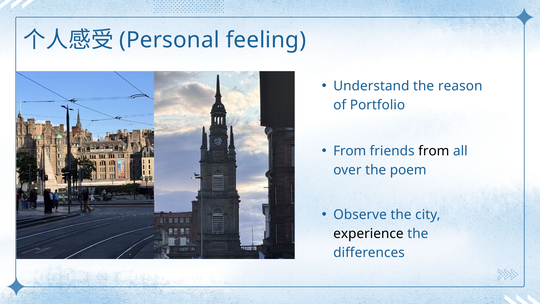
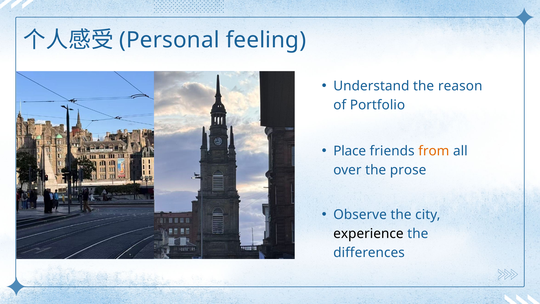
From at (350, 151): From -> Place
from at (434, 151) colour: black -> orange
poem: poem -> prose
